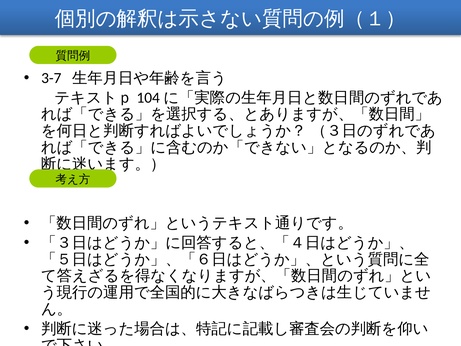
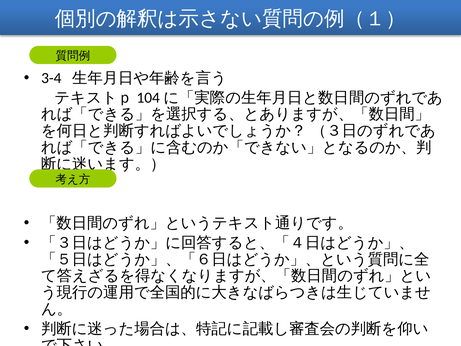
3-7: 3-7 -> 3-4
